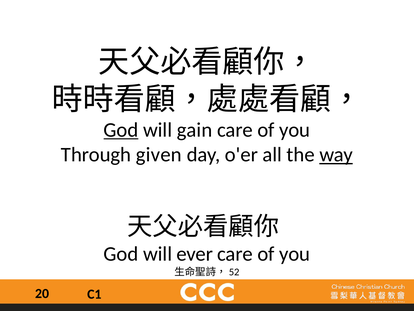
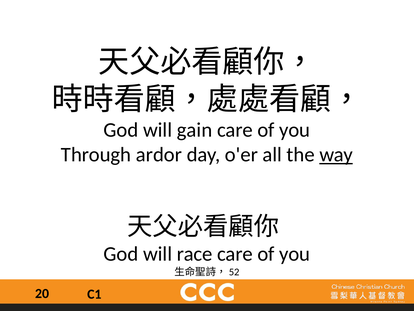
God at (121, 130) underline: present -> none
given: given -> ardor
ever: ever -> race
